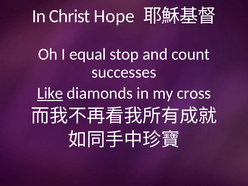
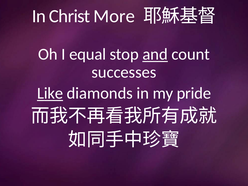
Hope: Hope -> More
and underline: none -> present
cross: cross -> pride
